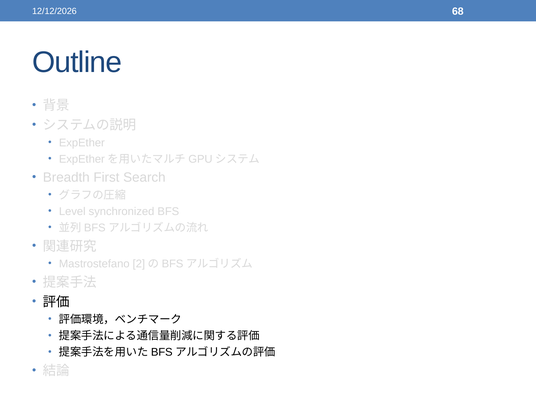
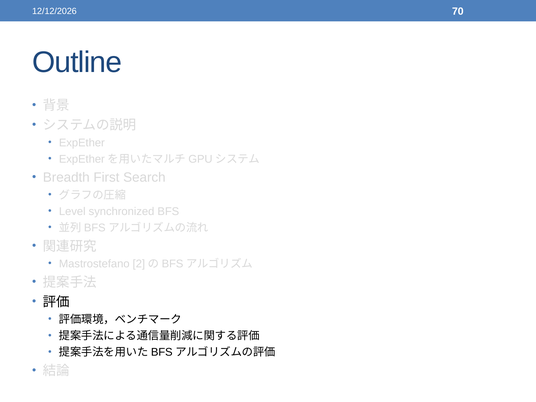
68: 68 -> 70
